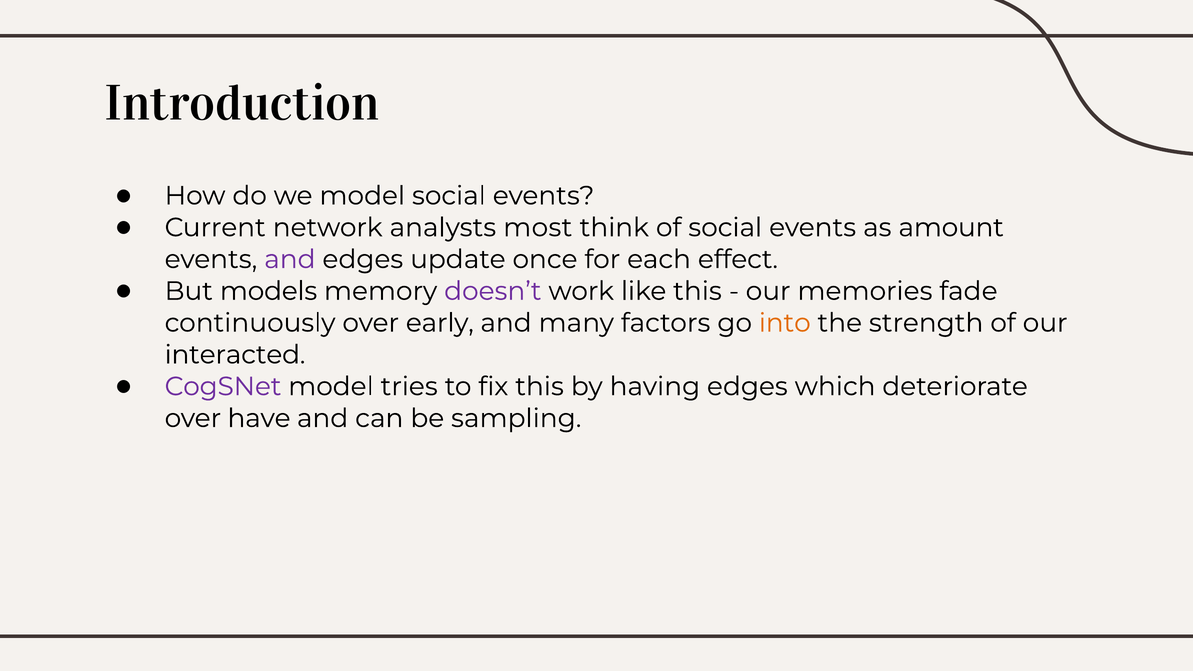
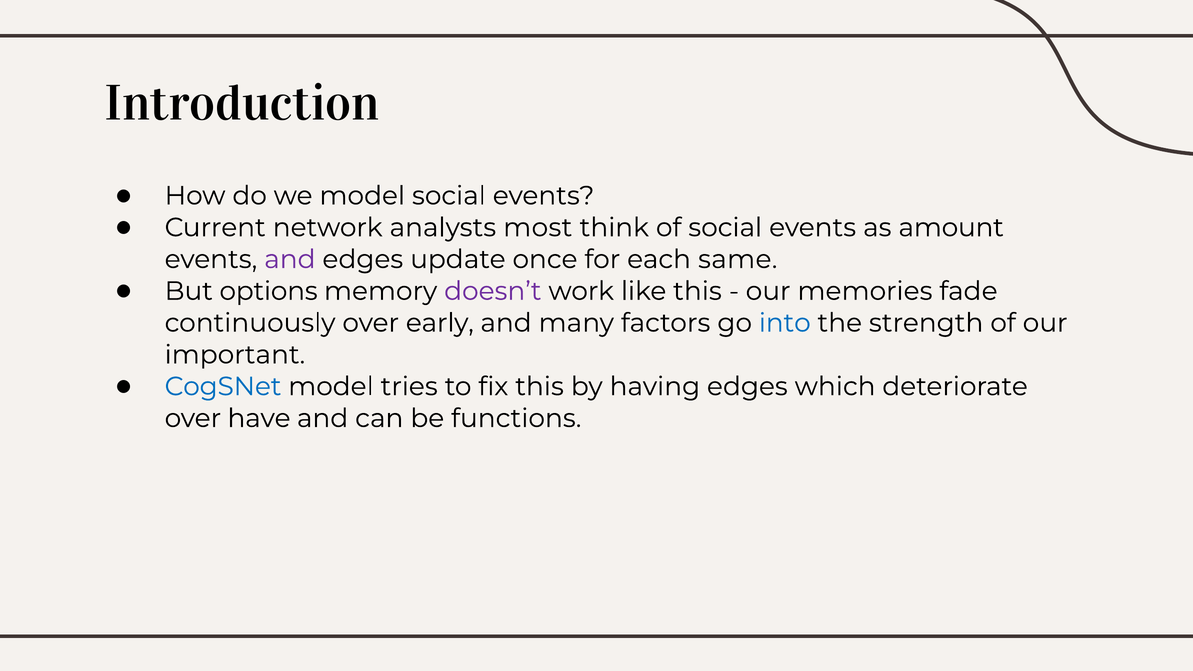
effect: effect -> same
models: models -> options
into colour: orange -> blue
interacted: interacted -> important
CogSNet colour: purple -> blue
sampling: sampling -> functions
